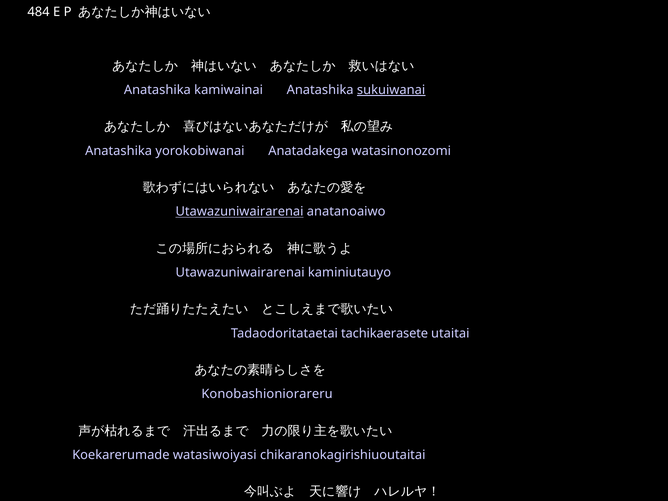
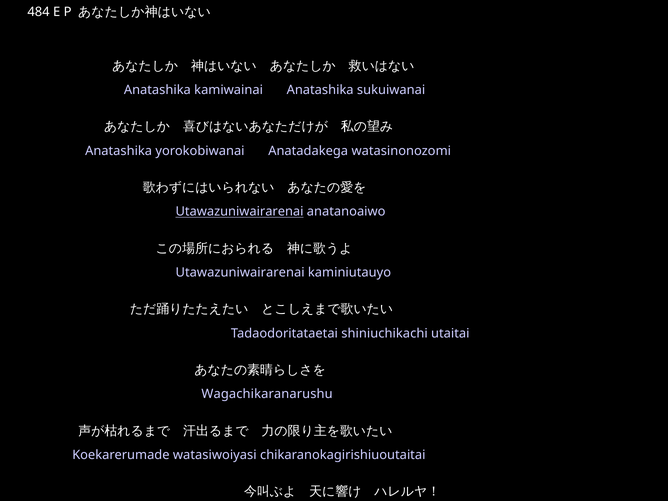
sukuiwanai underline: present -> none
tachikaerasete: tachikaerasete -> shiniuchikachi
Konobashioniorareru: Konobashioniorareru -> Wagachikaranarushu
